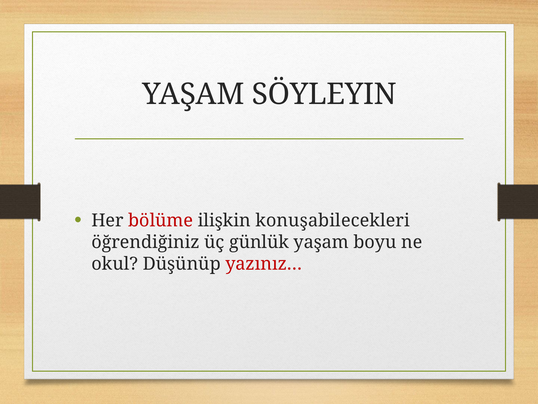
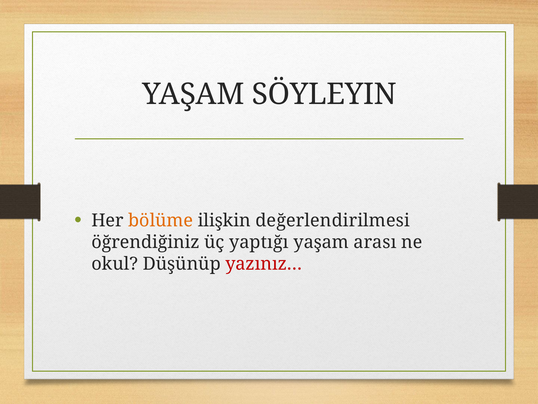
bölüme colour: red -> orange
konuşabilecekleri: konuşabilecekleri -> değerlendirilmesi
günlük: günlük -> yaptığı
boyu: boyu -> arası
